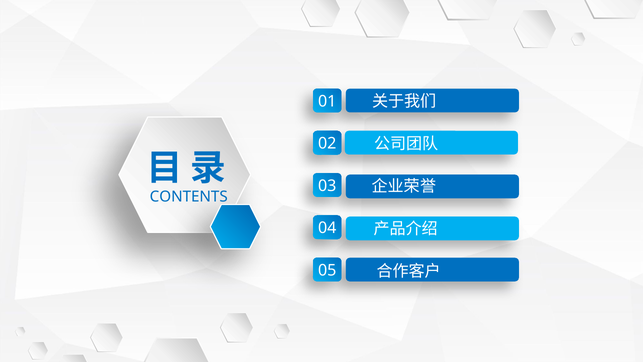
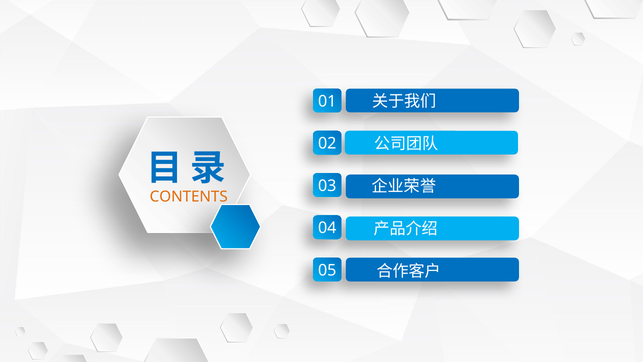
CONTENTS colour: blue -> orange
